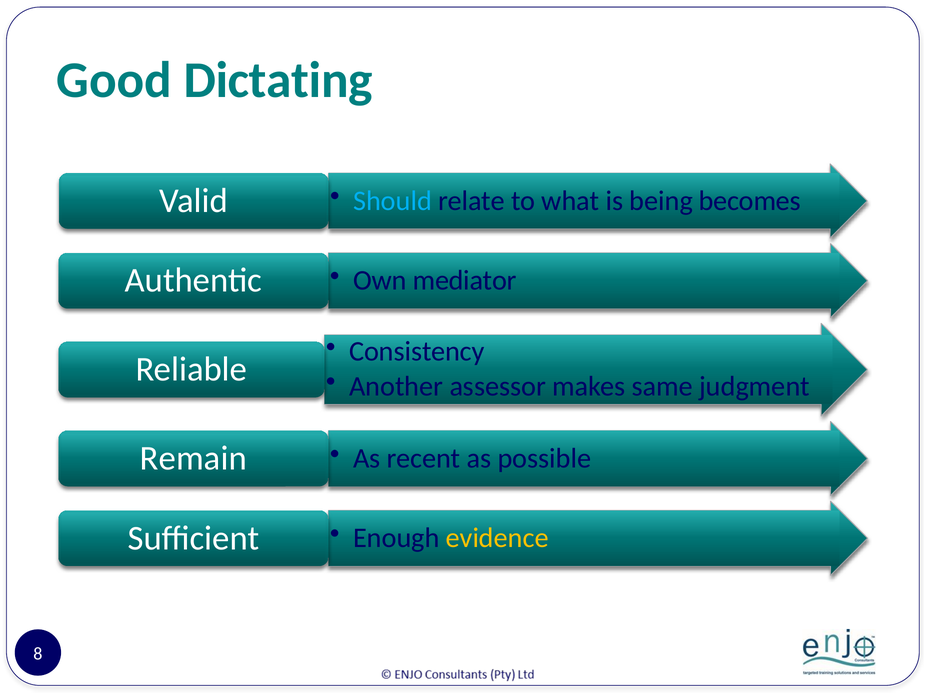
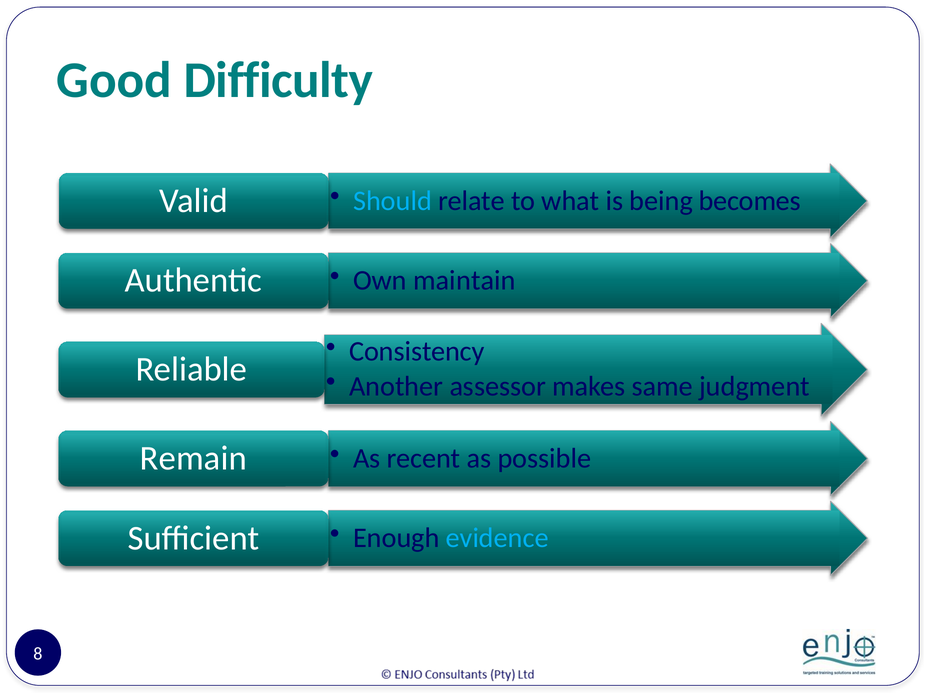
Dictating: Dictating -> Difficulty
mediator: mediator -> maintain
evidence colour: yellow -> light blue
